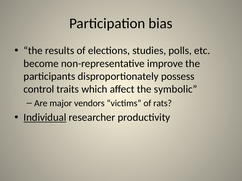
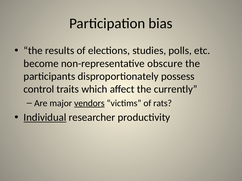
improve: improve -> obscure
symbolic: symbolic -> currently
vendors underline: none -> present
